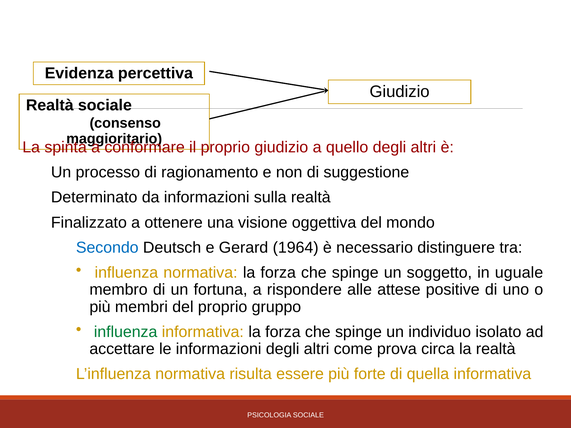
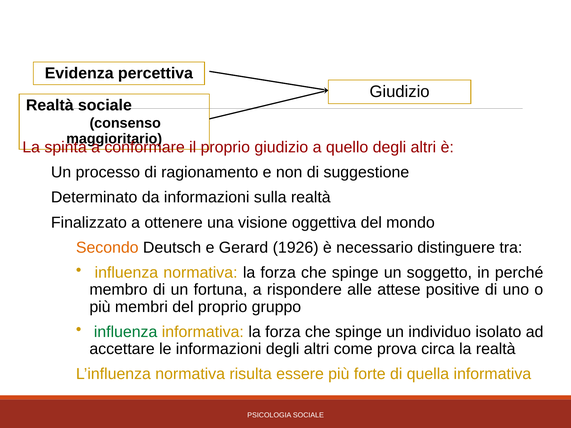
Secondo colour: blue -> orange
1964: 1964 -> 1926
uguale: uguale -> perché
